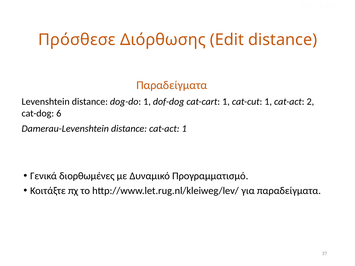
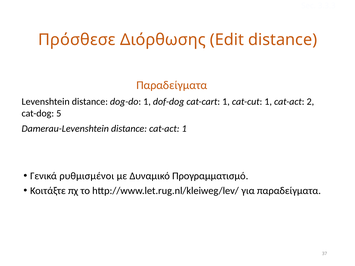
6: 6 -> 5
διορθωμένες: διορθωμένες -> ρυθμισμένοι
